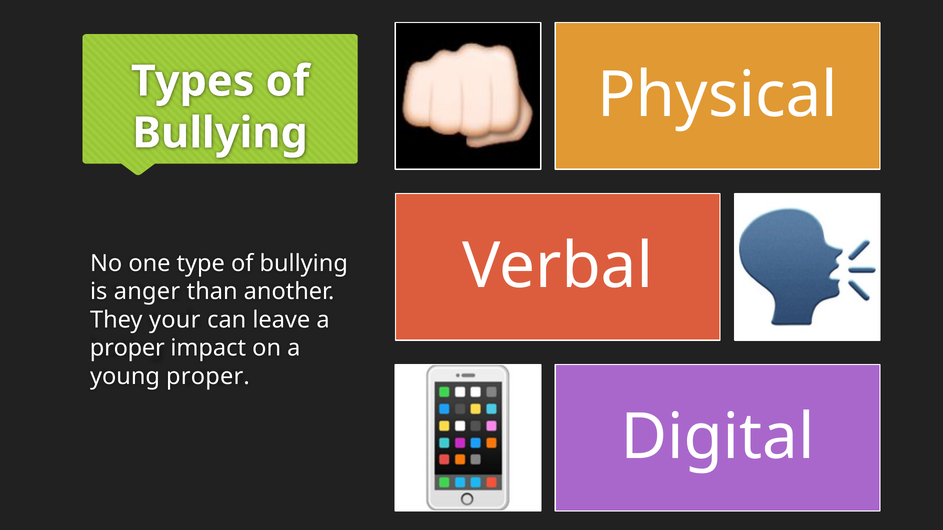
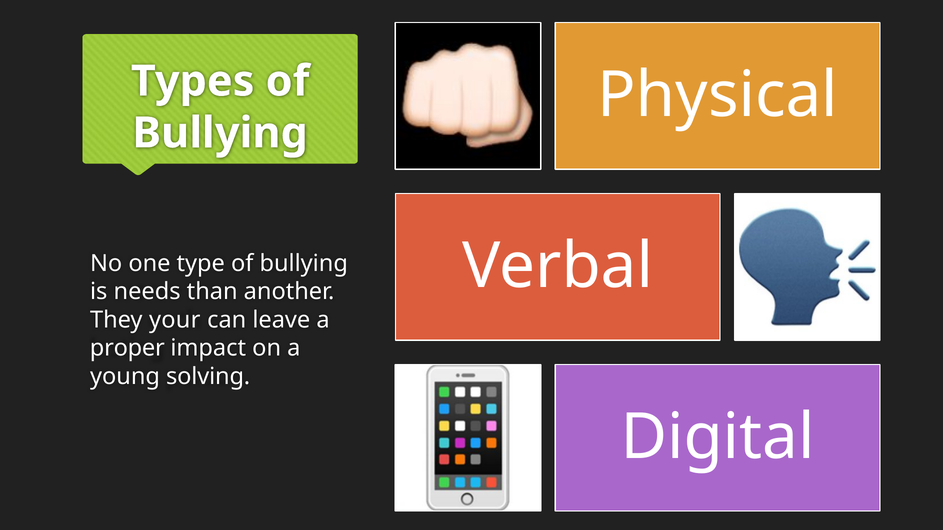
anger: anger -> needs
young proper: proper -> solving
